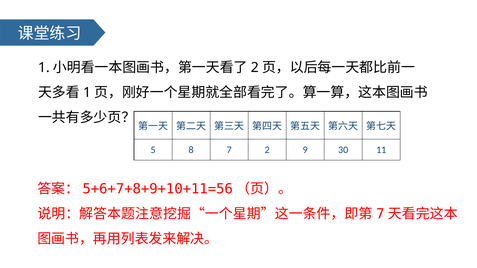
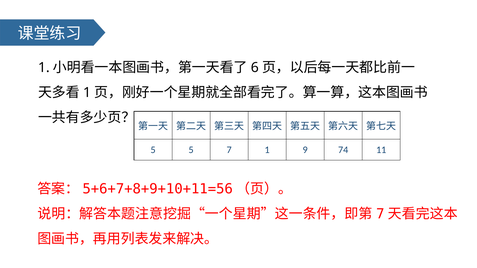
2 at (255, 68): 2 -> 6
5 8: 8 -> 5
7 2: 2 -> 1
30: 30 -> 74
